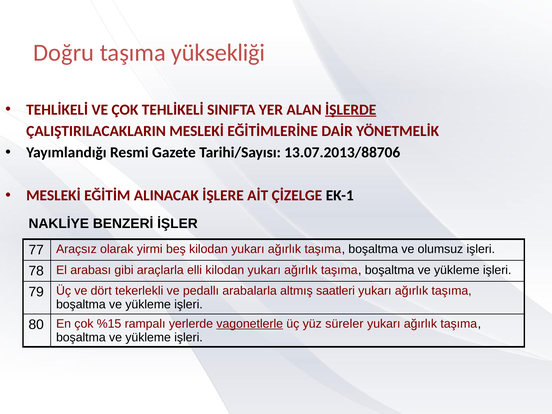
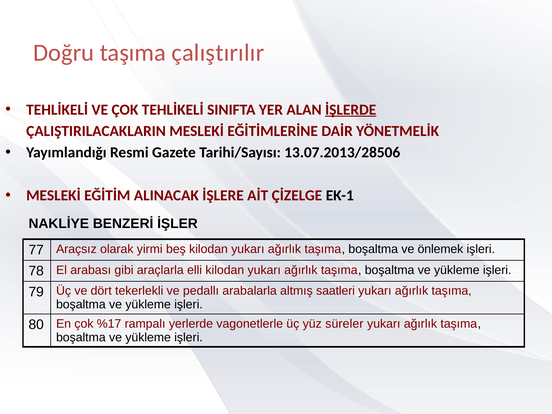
yüksekliği: yüksekliği -> çalıştırılır
13.07.2013/88706: 13.07.2013/88706 -> 13.07.2013/28506
olumsuz: olumsuz -> önlemek
%15: %15 -> %17
vagonetlerle underline: present -> none
